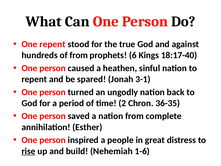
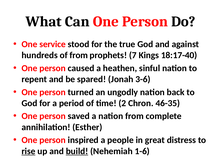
One repent: repent -> service
6: 6 -> 7
3-1: 3-1 -> 3-6
36-35: 36-35 -> 46-35
build underline: none -> present
